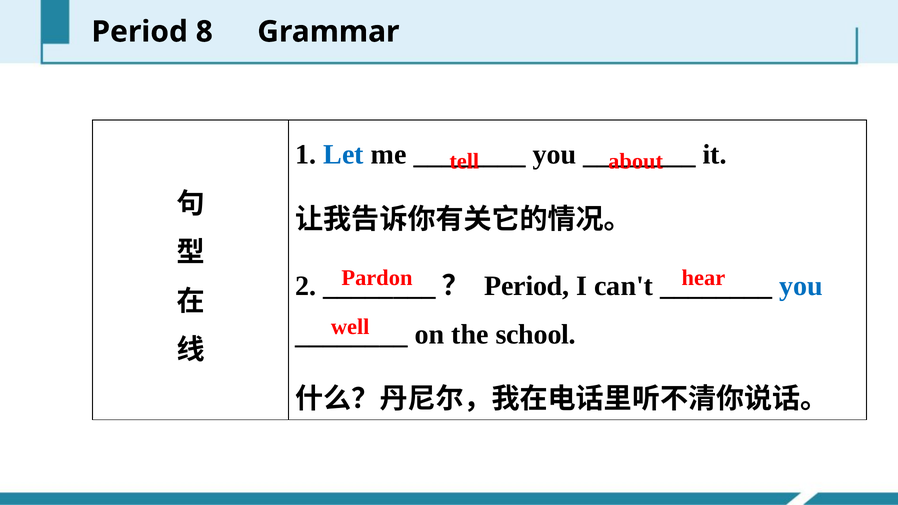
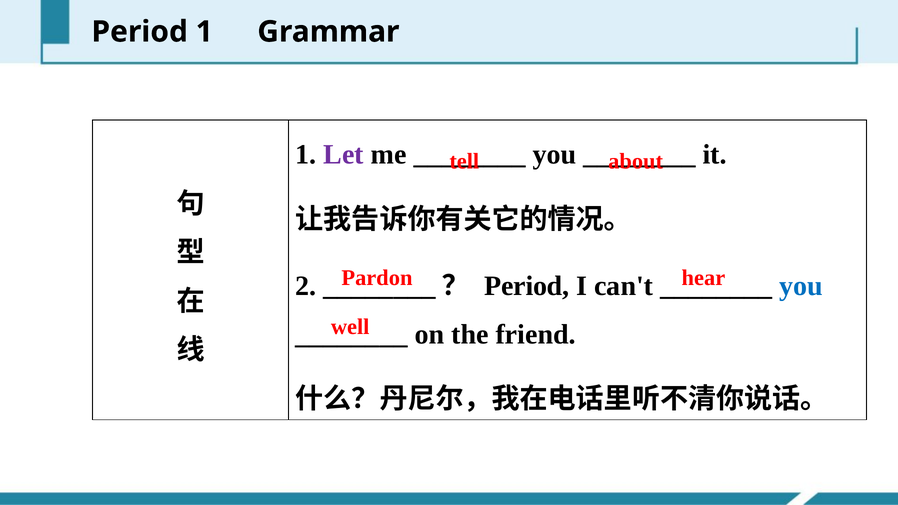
Period 8: 8 -> 1
Let colour: blue -> purple
school: school -> friend
